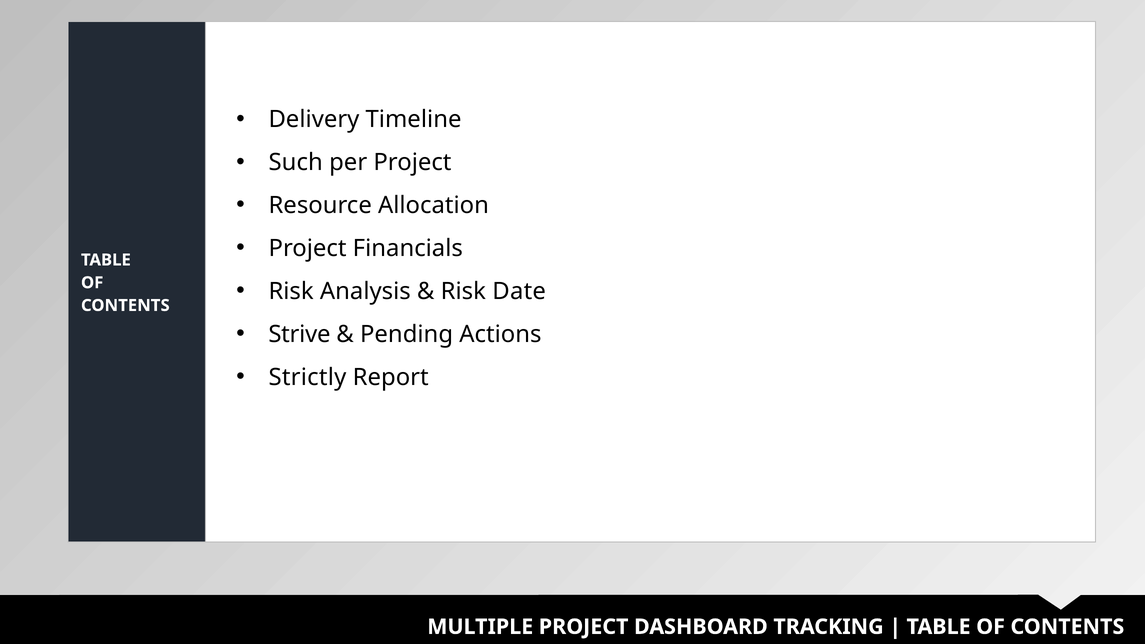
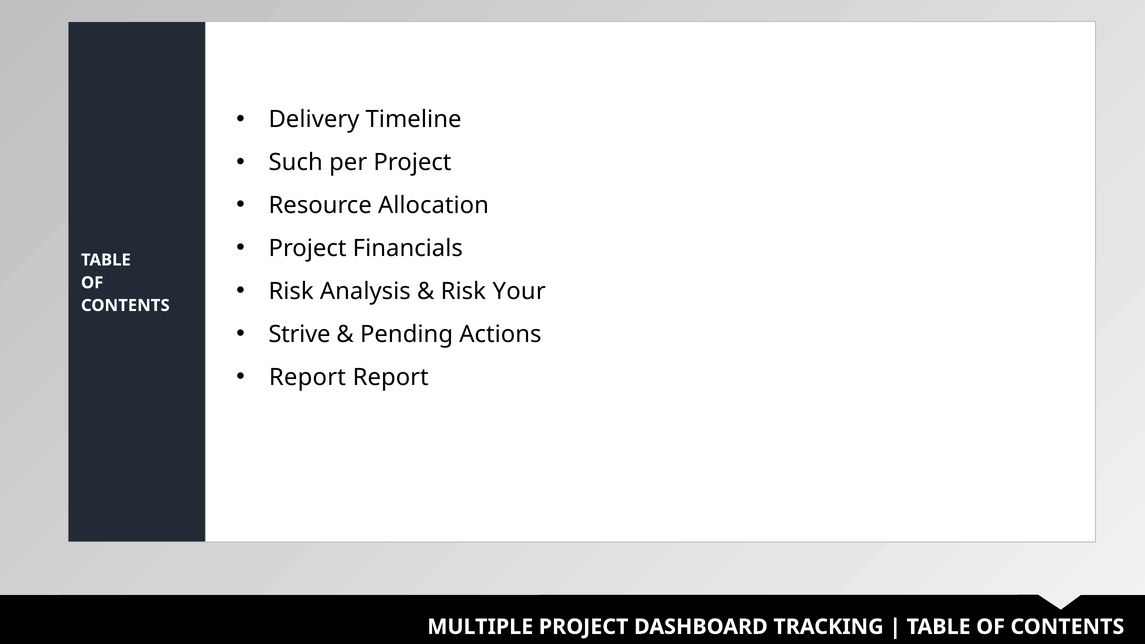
Date: Date -> Your
Strictly at (307, 377): Strictly -> Report
